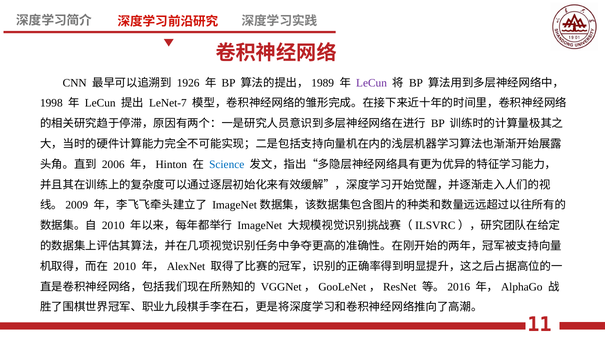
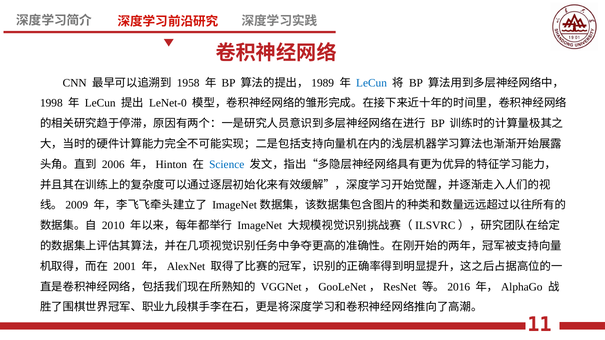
1926: 1926 -> 1958
LeCun at (372, 83) colour: purple -> blue
LeNet-7: LeNet-7 -> LeNet-0
2010 at (125, 267): 2010 -> 2001
